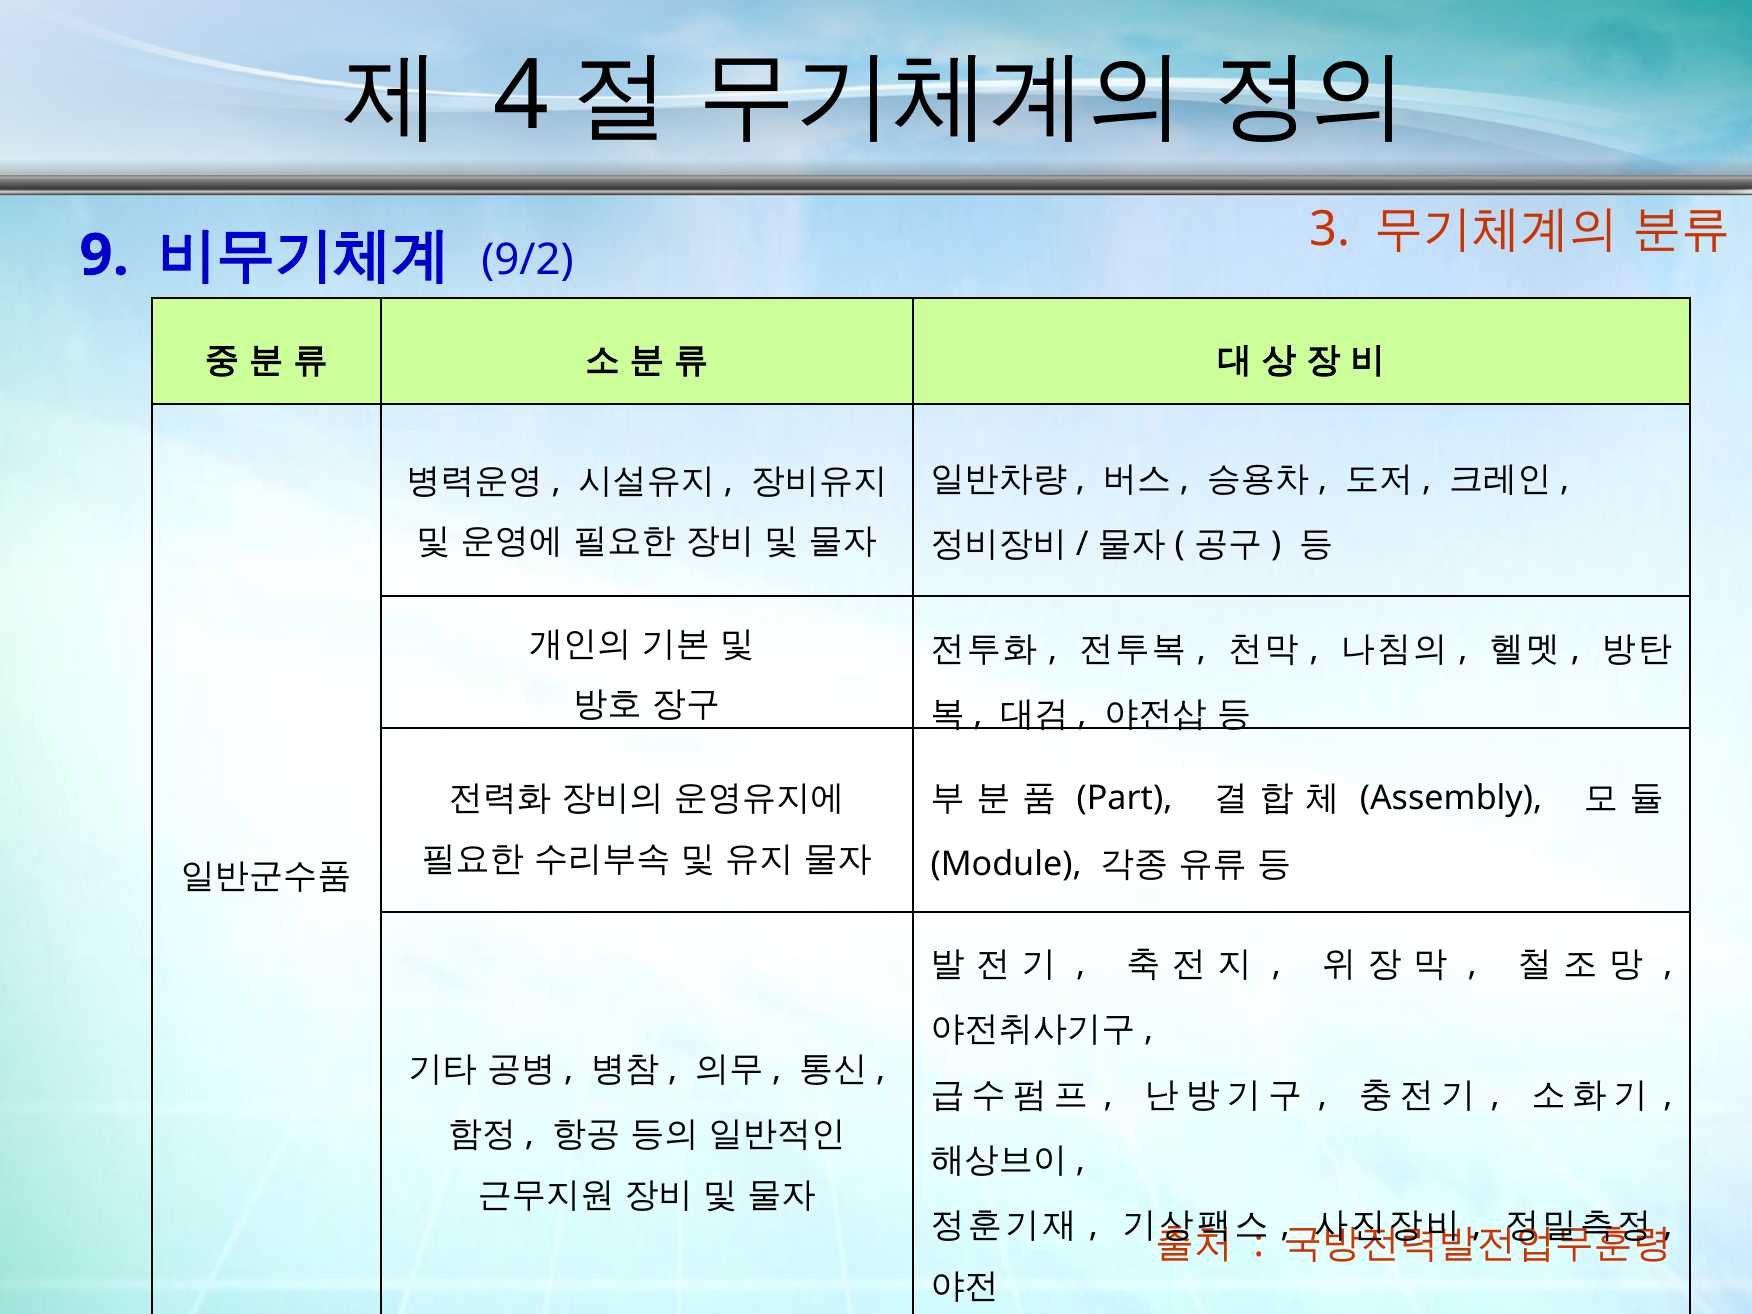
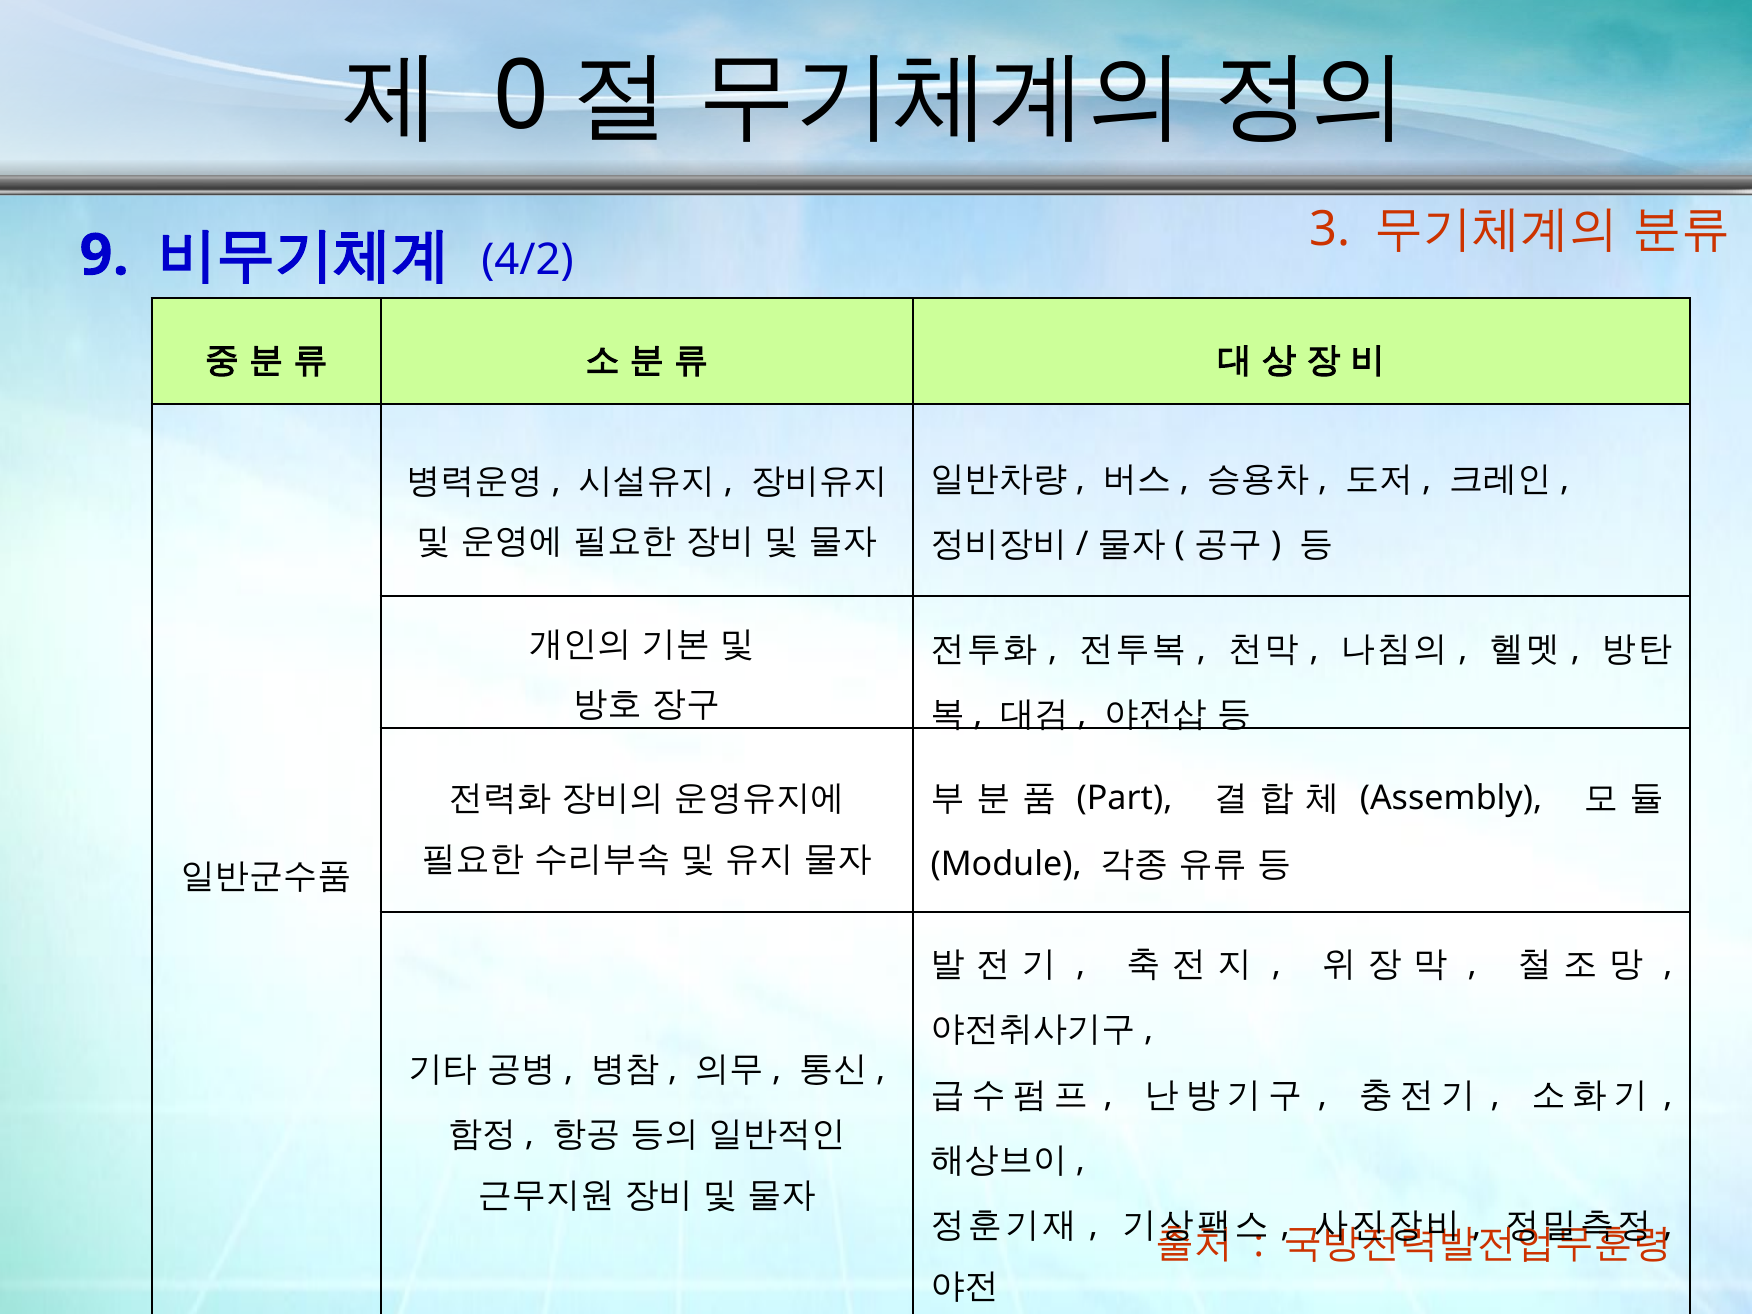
4: 4 -> 0
9/2: 9/2 -> 4/2
